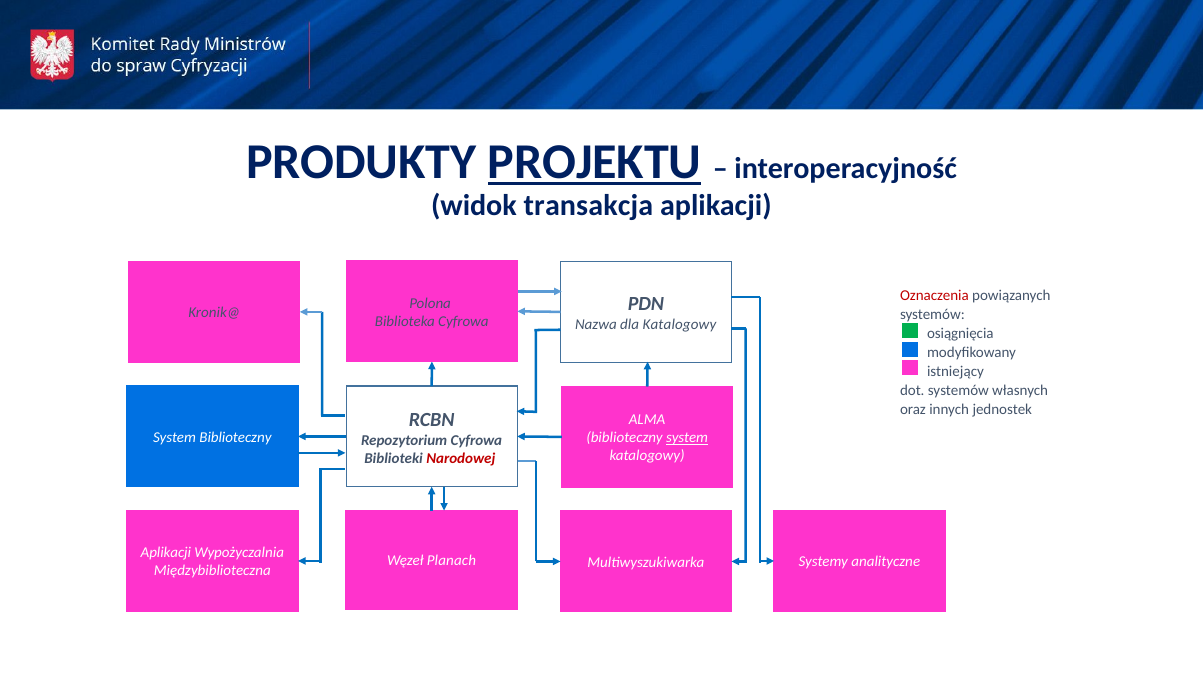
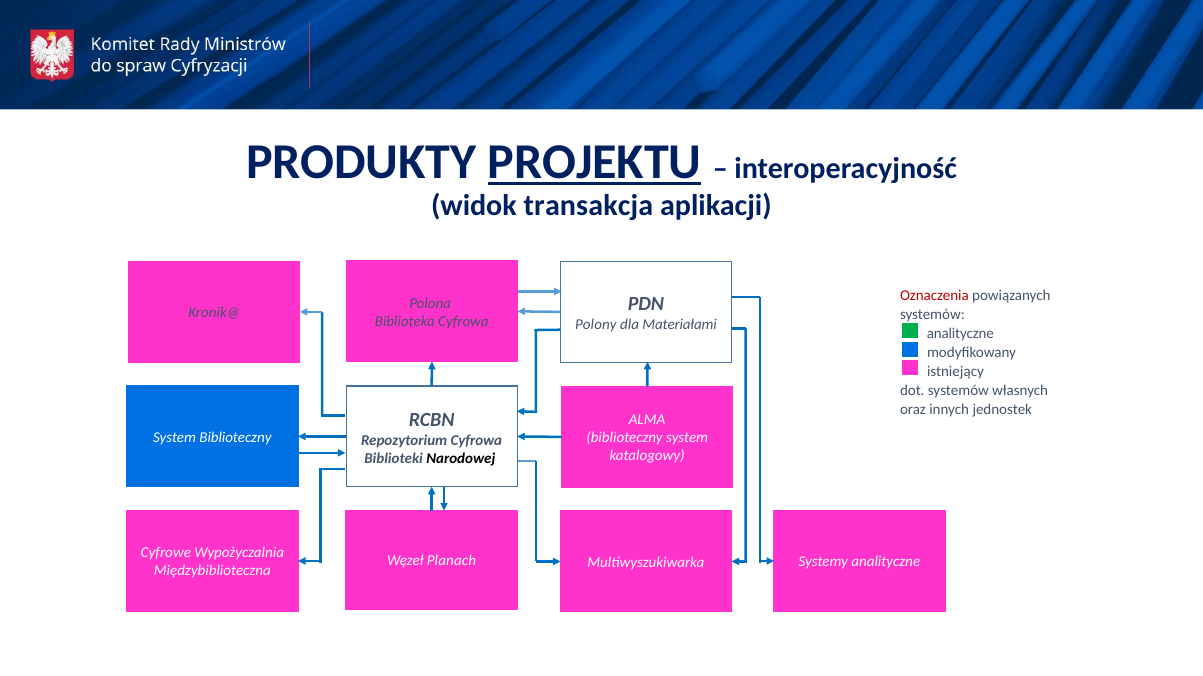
Nazwa: Nazwa -> Polony
dla Katalogowy: Katalogowy -> Materiałami
osiągnięcia at (960, 334): osiągnięcia -> analityczne
system at (687, 438) underline: present -> none
Narodowej colour: red -> black
Aplikacji at (166, 554): Aplikacji -> Cyfrowe
